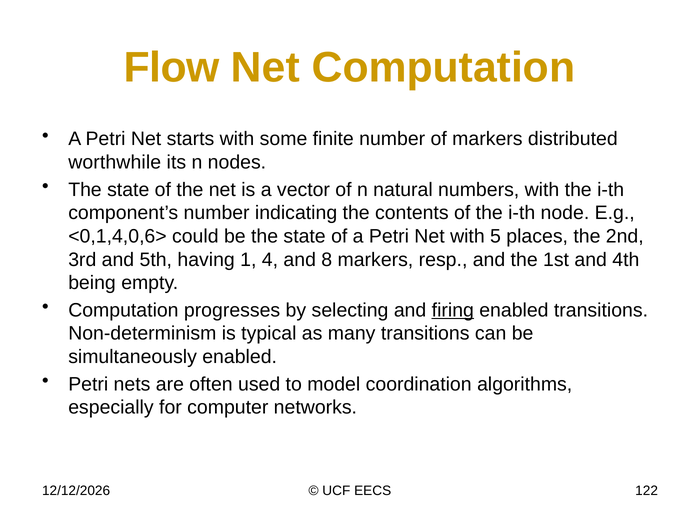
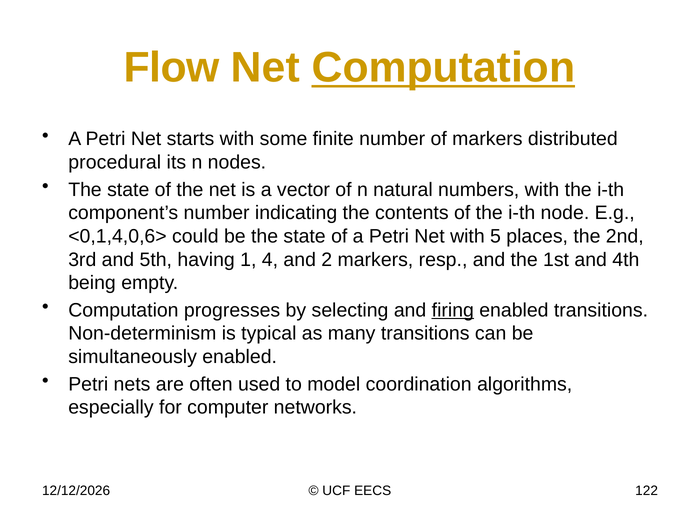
Computation at (443, 68) underline: none -> present
worthwhile: worthwhile -> procedural
8: 8 -> 2
